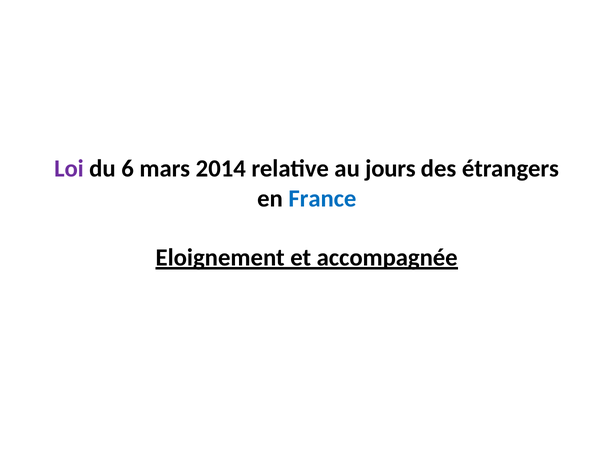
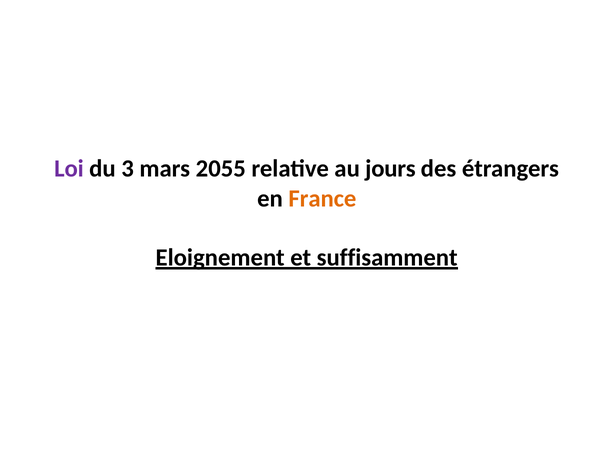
6: 6 -> 3
2014: 2014 -> 2055
France colour: blue -> orange
accompagnée: accompagnée -> suffisamment
